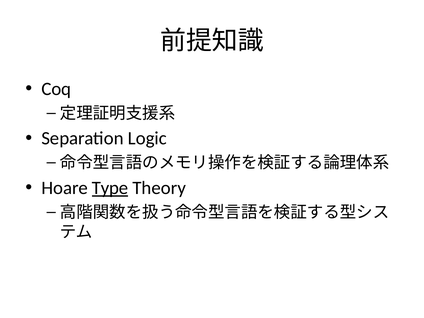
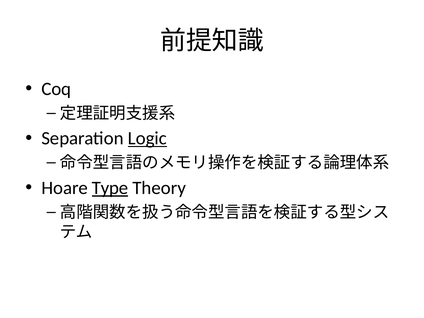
Logic underline: none -> present
